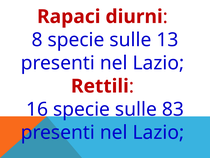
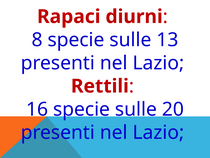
83: 83 -> 20
